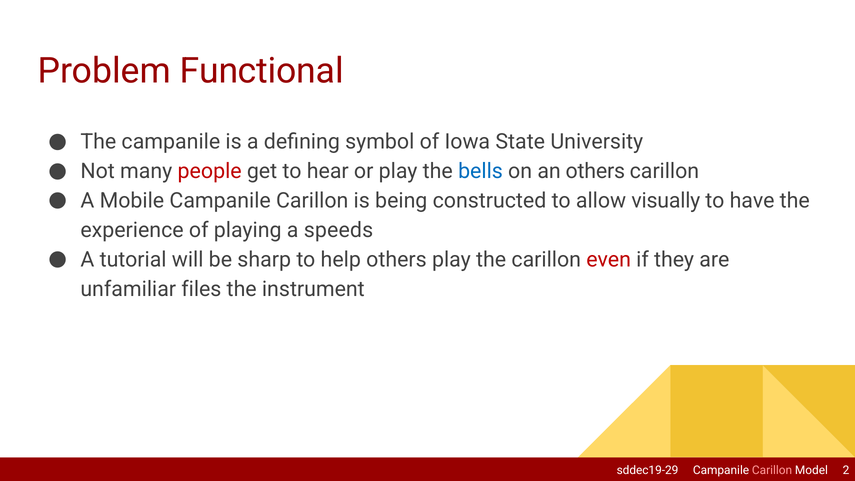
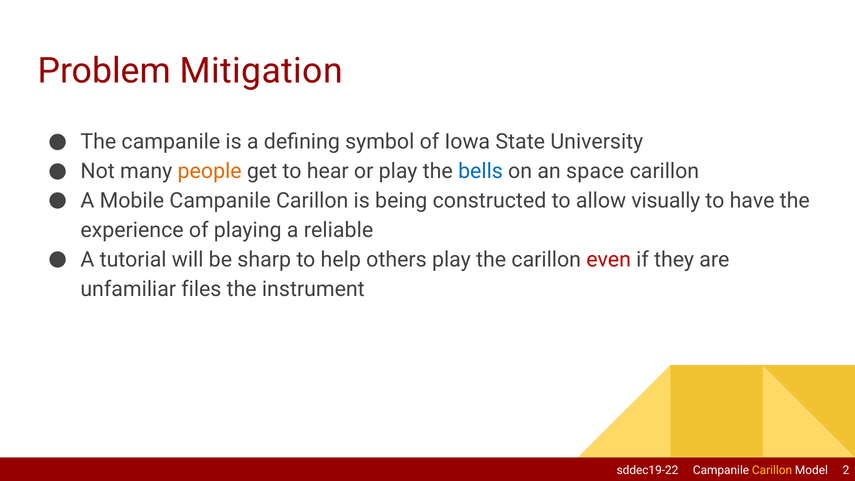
Functional: Functional -> Mitigation
people colour: red -> orange
an others: others -> space
speeds: speeds -> reliable
sddec19-29: sddec19-29 -> sddec19-22
Carillon at (772, 470) colour: pink -> yellow
